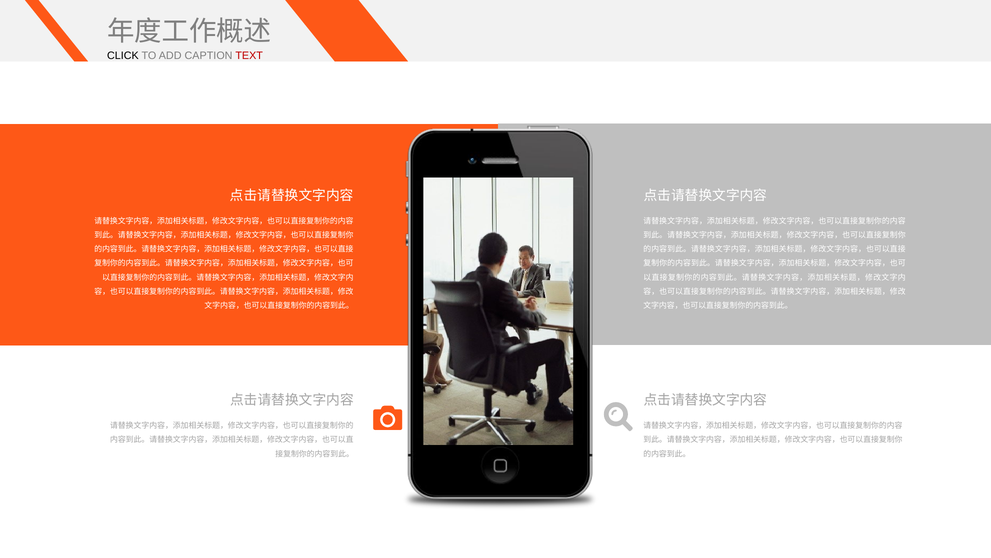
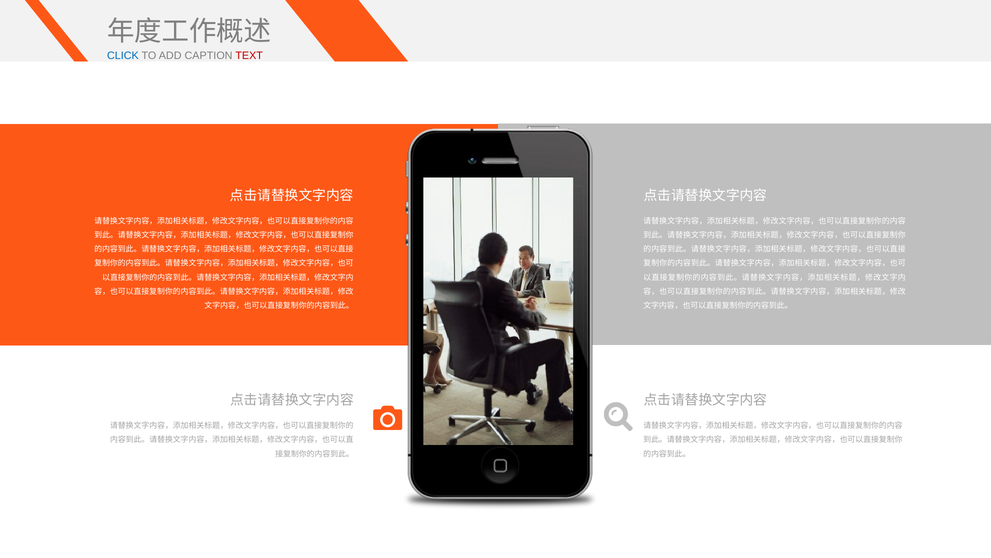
CLICK colour: black -> blue
